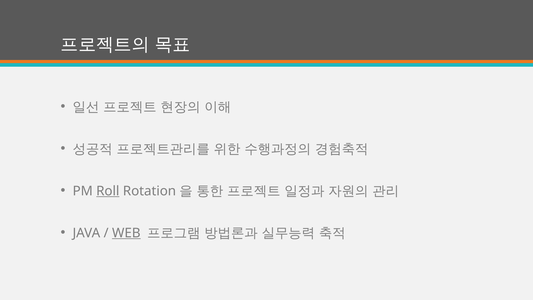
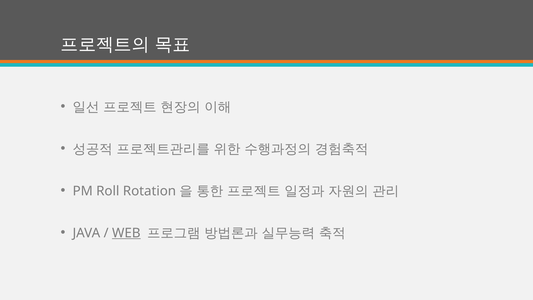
Roll underline: present -> none
